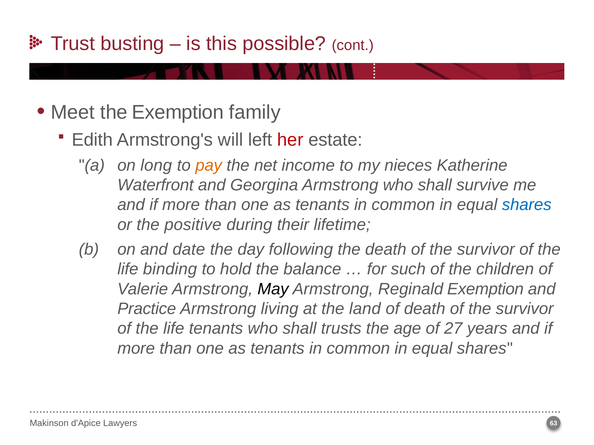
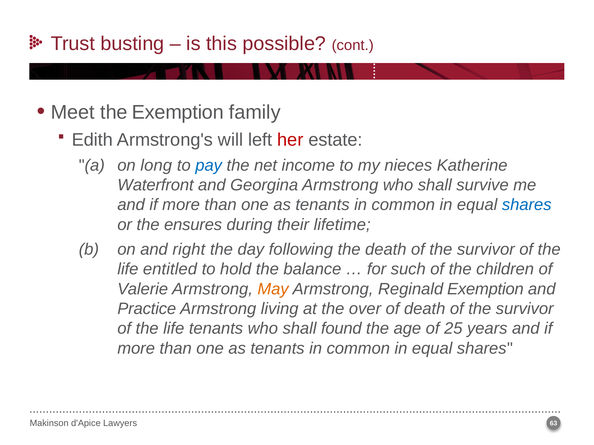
pay colour: orange -> blue
positive: positive -> ensures
date: date -> right
binding: binding -> entitled
May colour: black -> orange
land: land -> over
trusts: trusts -> found
27: 27 -> 25
